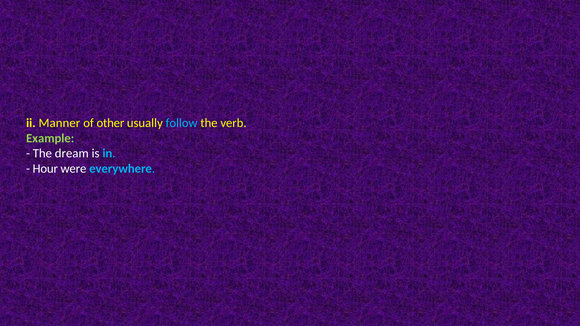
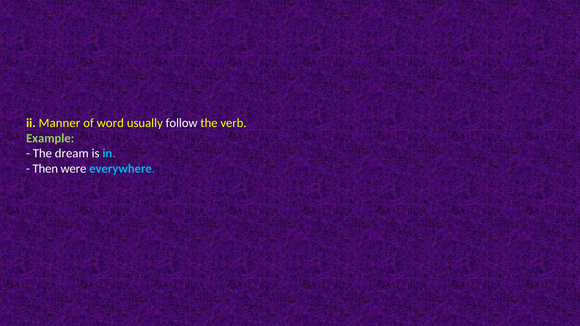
other: other -> word
follow colour: light blue -> white
Hour: Hour -> Then
